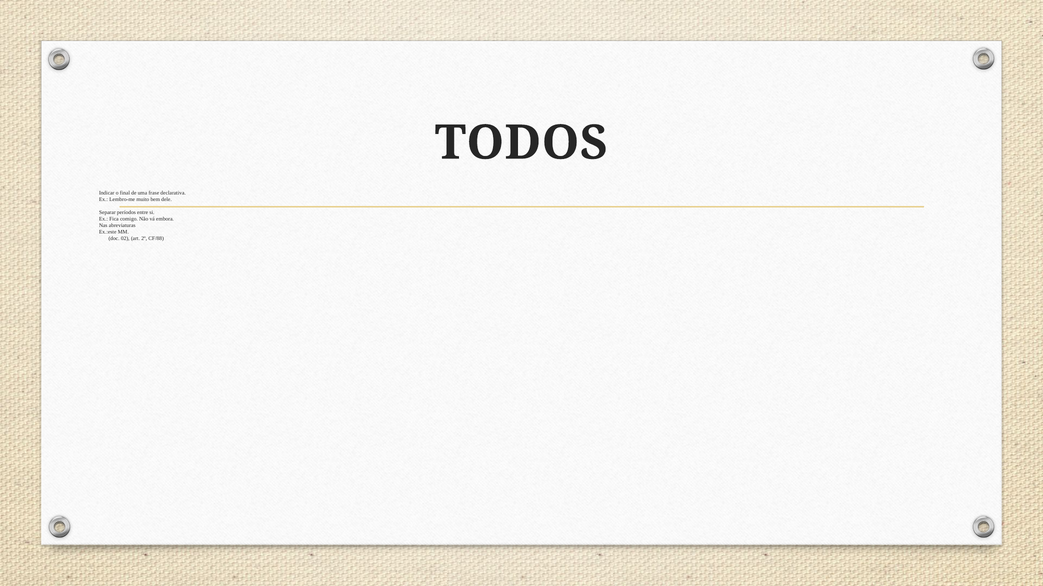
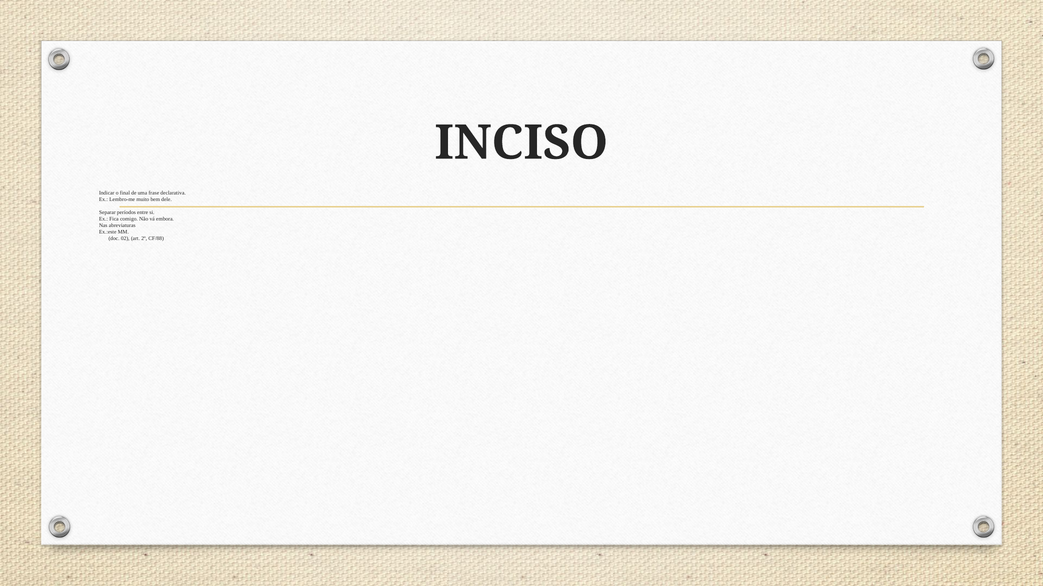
TODOS: TODOS -> INCISO
